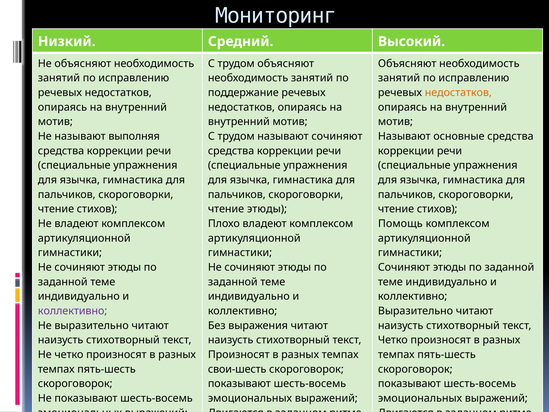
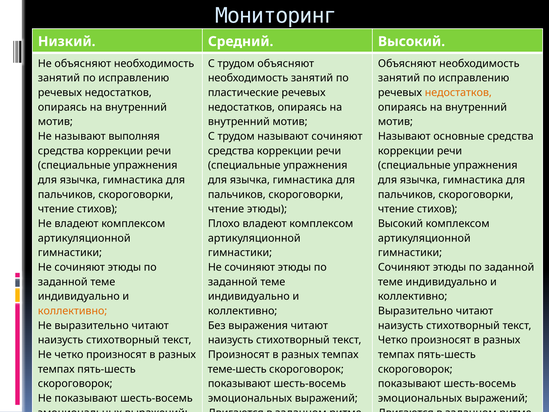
поддержание at (243, 93): поддержание -> пластические
Помощь at (400, 223): Помощь -> Высокий
коллективно at (73, 311) colour: purple -> orange
свои-шесть: свои-шесть -> теме-шесть
